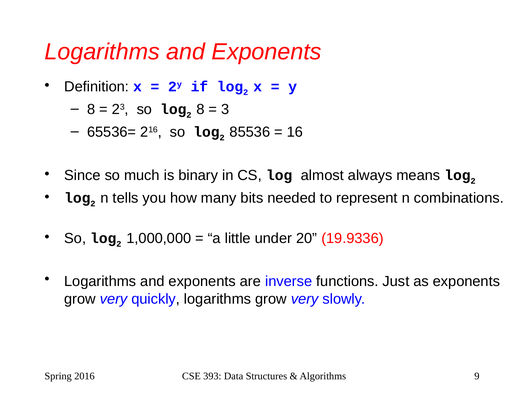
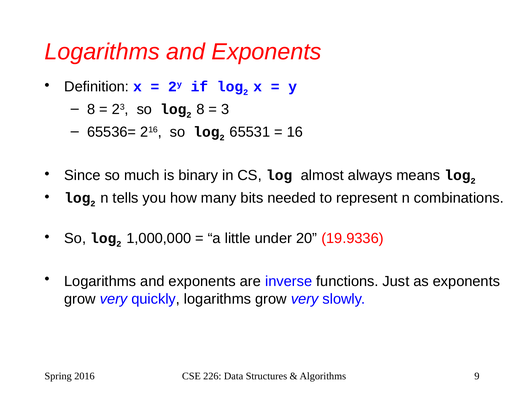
85536: 85536 -> 65531
393: 393 -> 226
